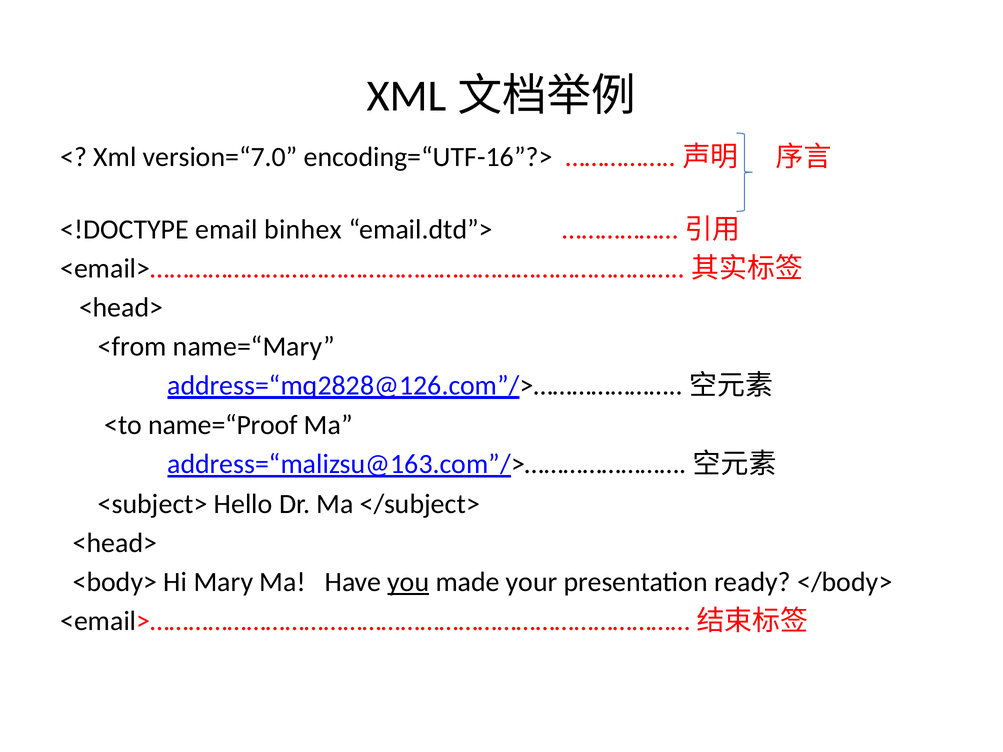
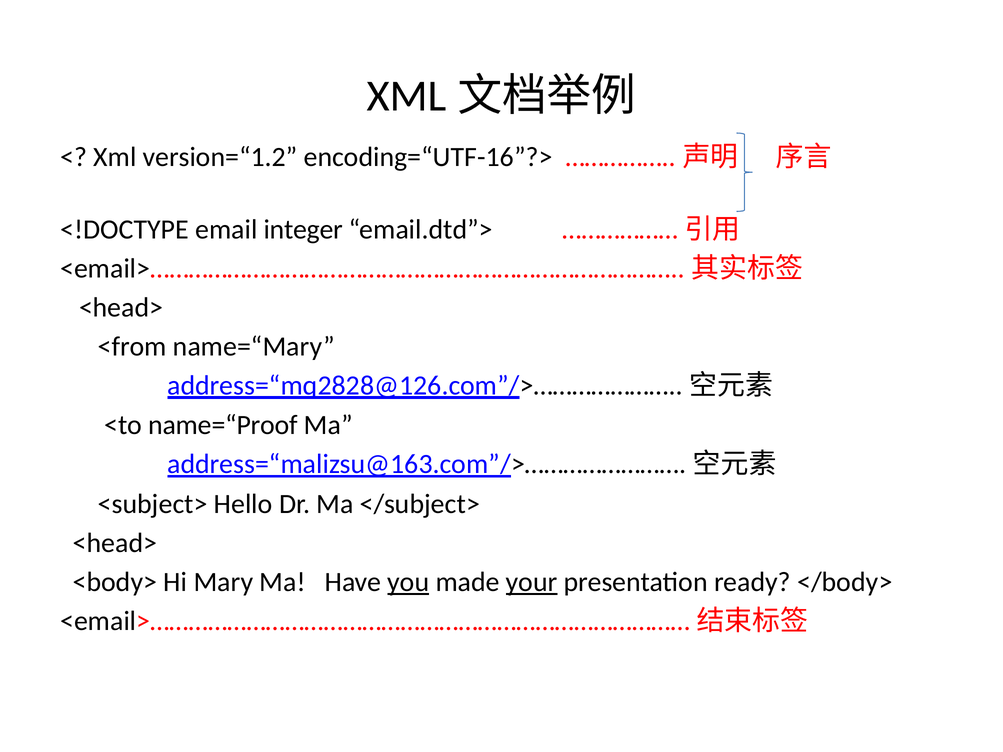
version=“7.0: version=“7.0 -> version=“1.2
binhex: binhex -> integer
your underline: none -> present
